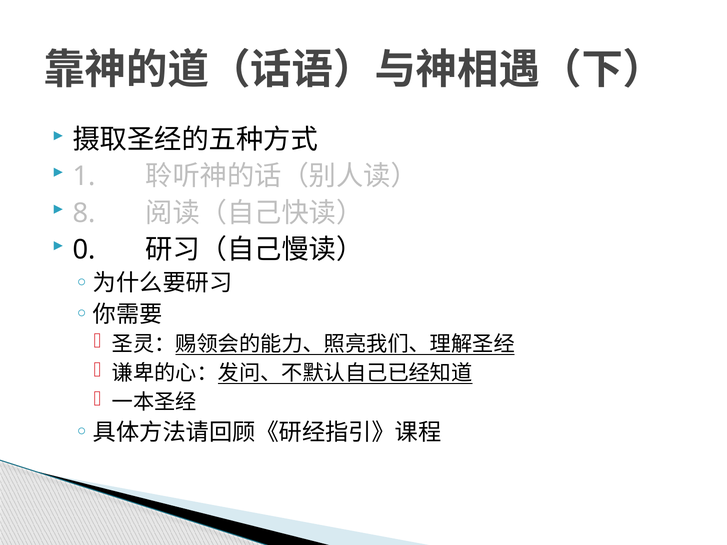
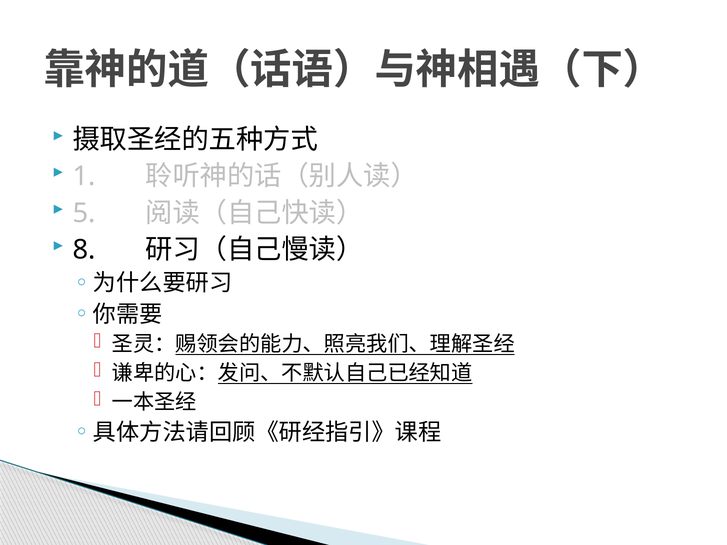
8: 8 -> 5
0: 0 -> 8
